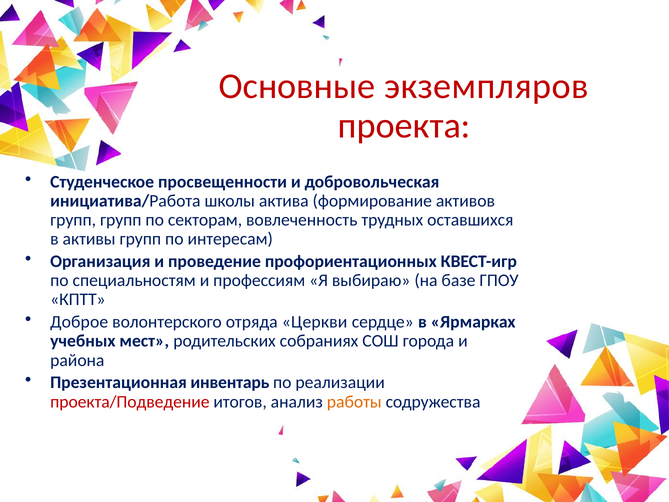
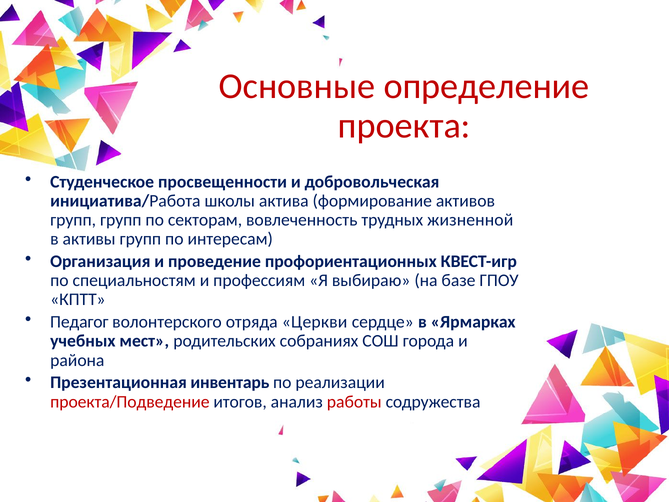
экземпляров: экземпляров -> определение
оставшихся: оставшихся -> жизненной
Доброе: Доброе -> Педагог
работы colour: orange -> red
